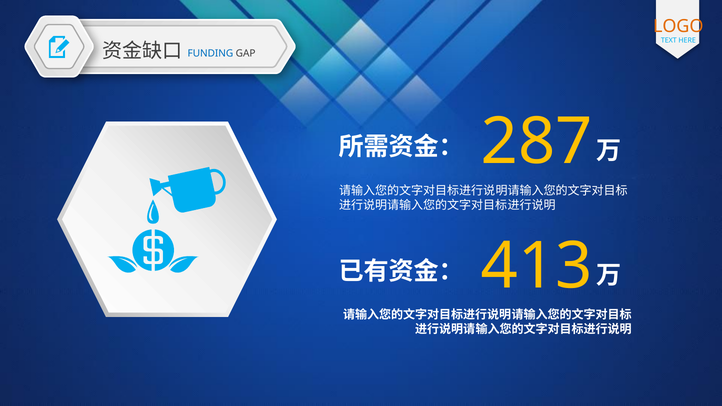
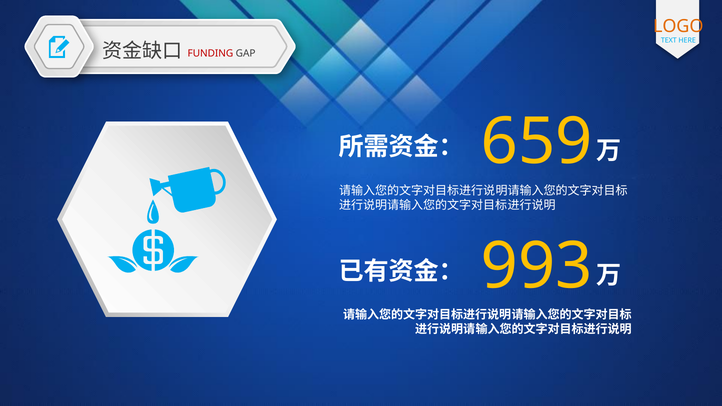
FUNDING colour: blue -> red
287: 287 -> 659
413: 413 -> 993
